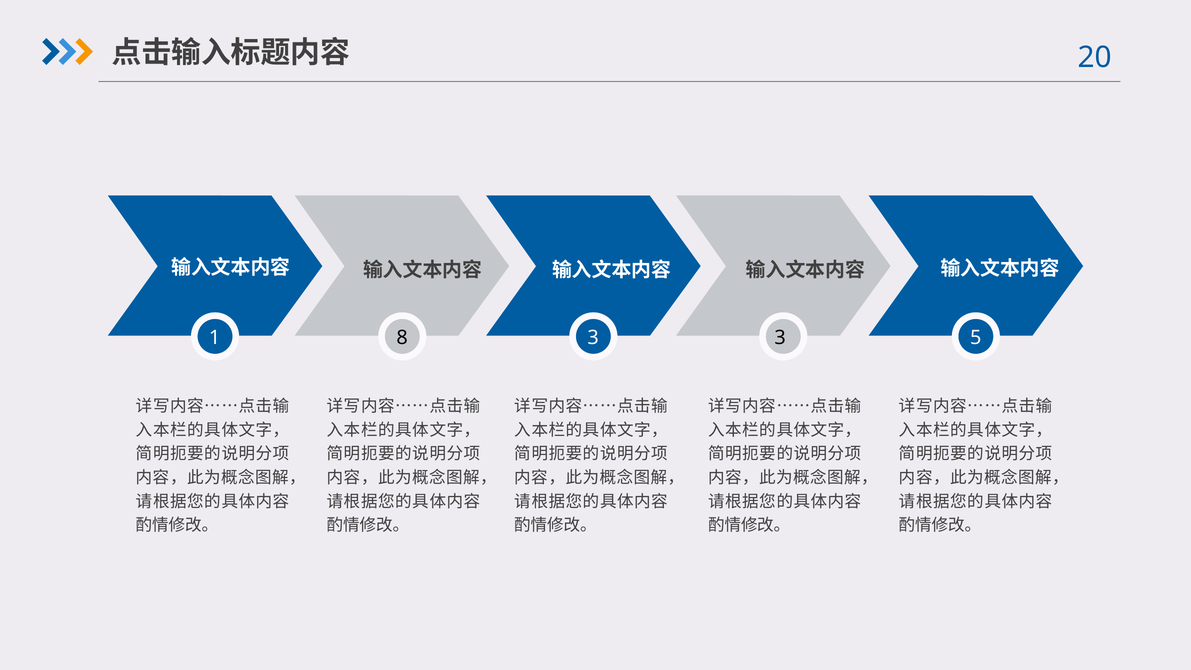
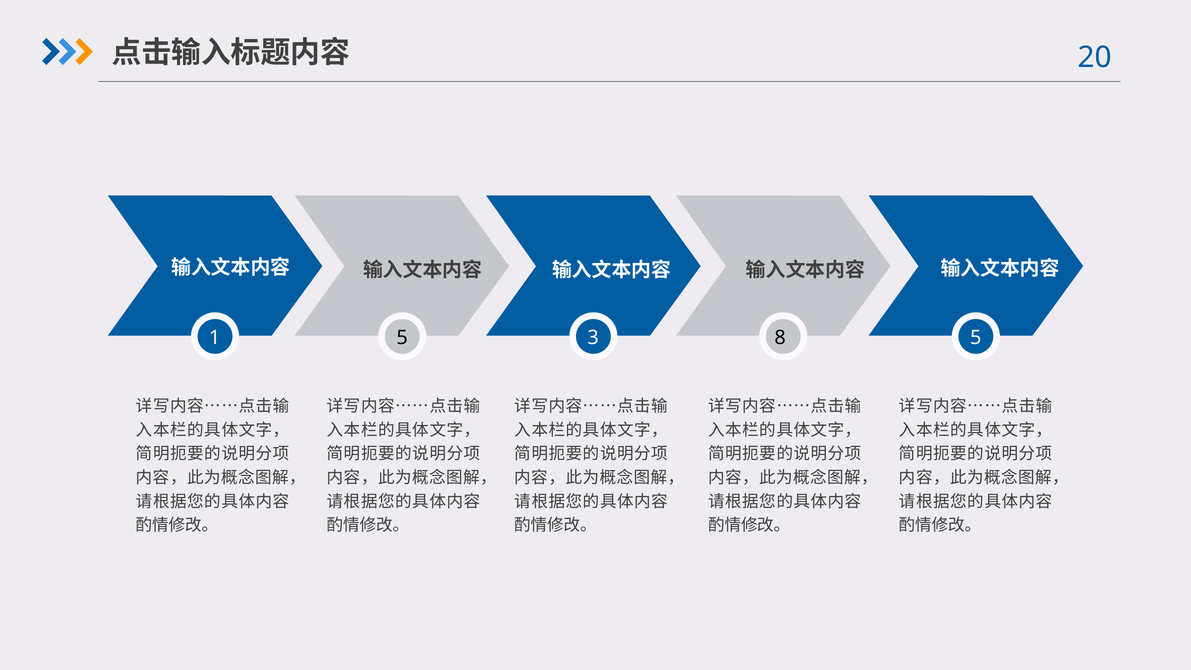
1 8: 8 -> 5
3 3: 3 -> 8
